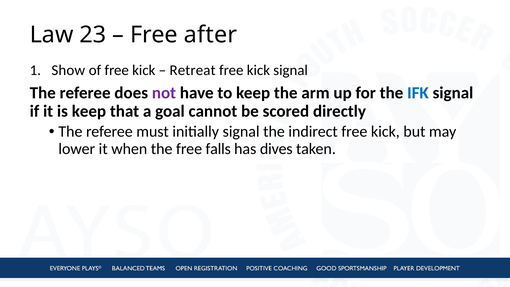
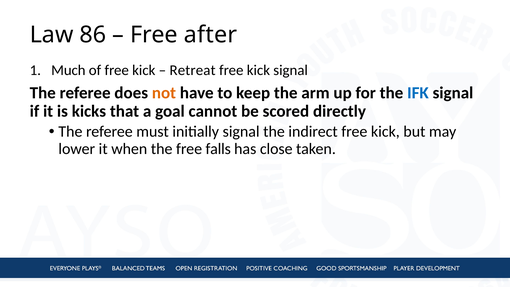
23: 23 -> 86
Show: Show -> Much
not colour: purple -> orange
is keep: keep -> kicks
dives: dives -> close
